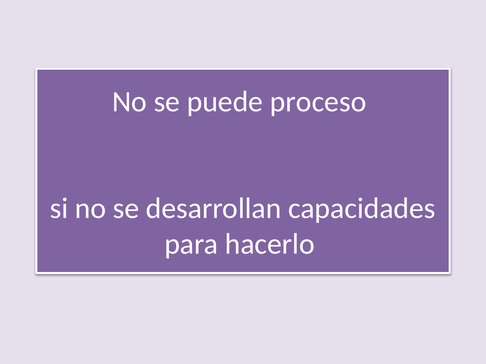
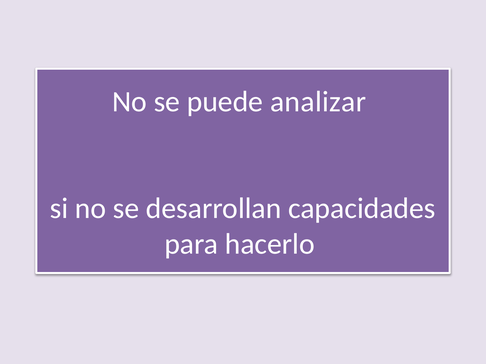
proceso: proceso -> analizar
